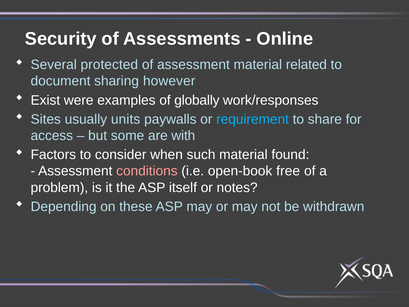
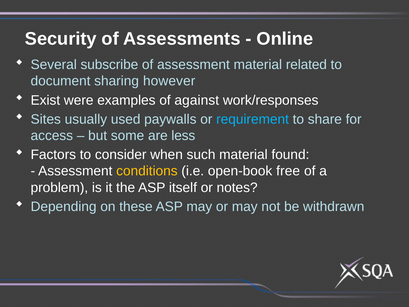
protected: protected -> subscribe
globally: globally -> against
units: units -> used
with: with -> less
conditions colour: pink -> yellow
